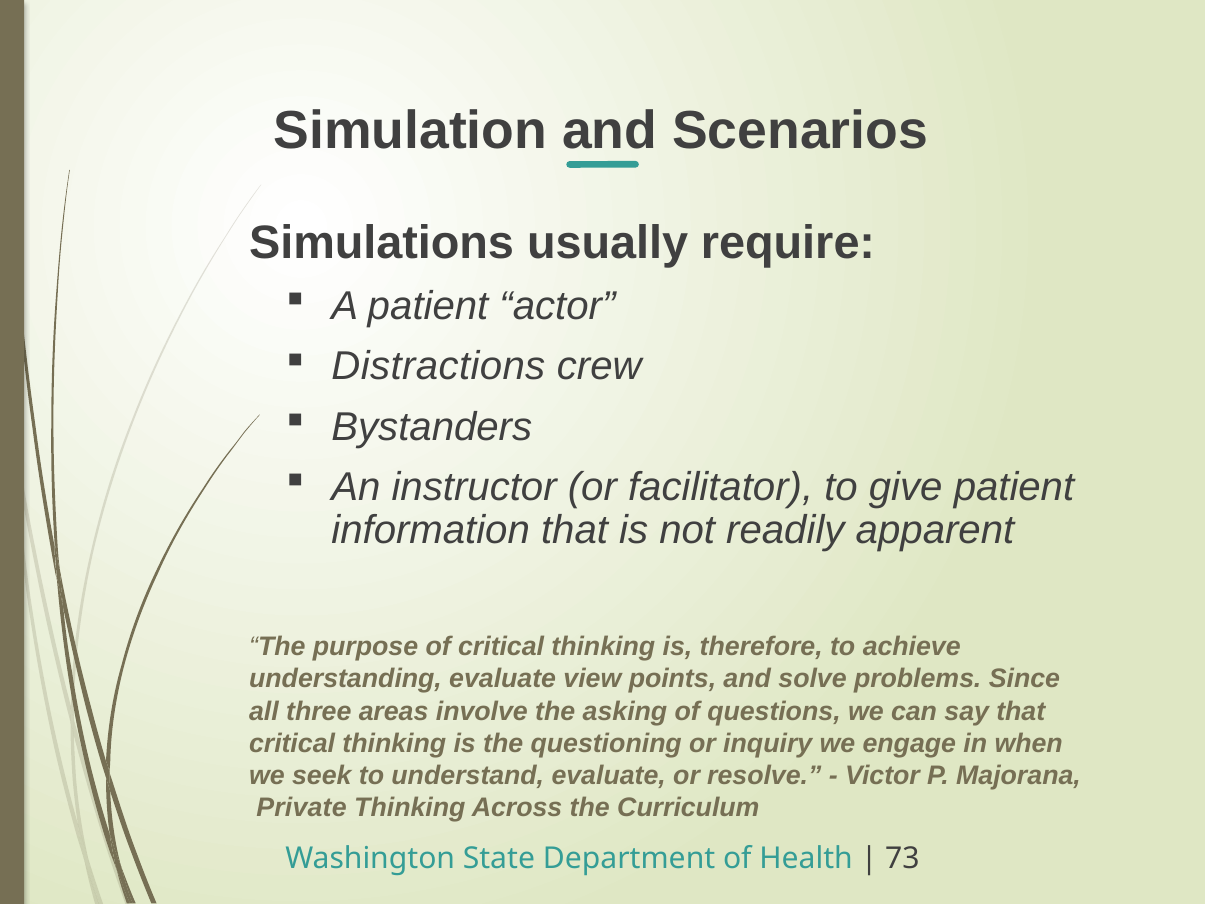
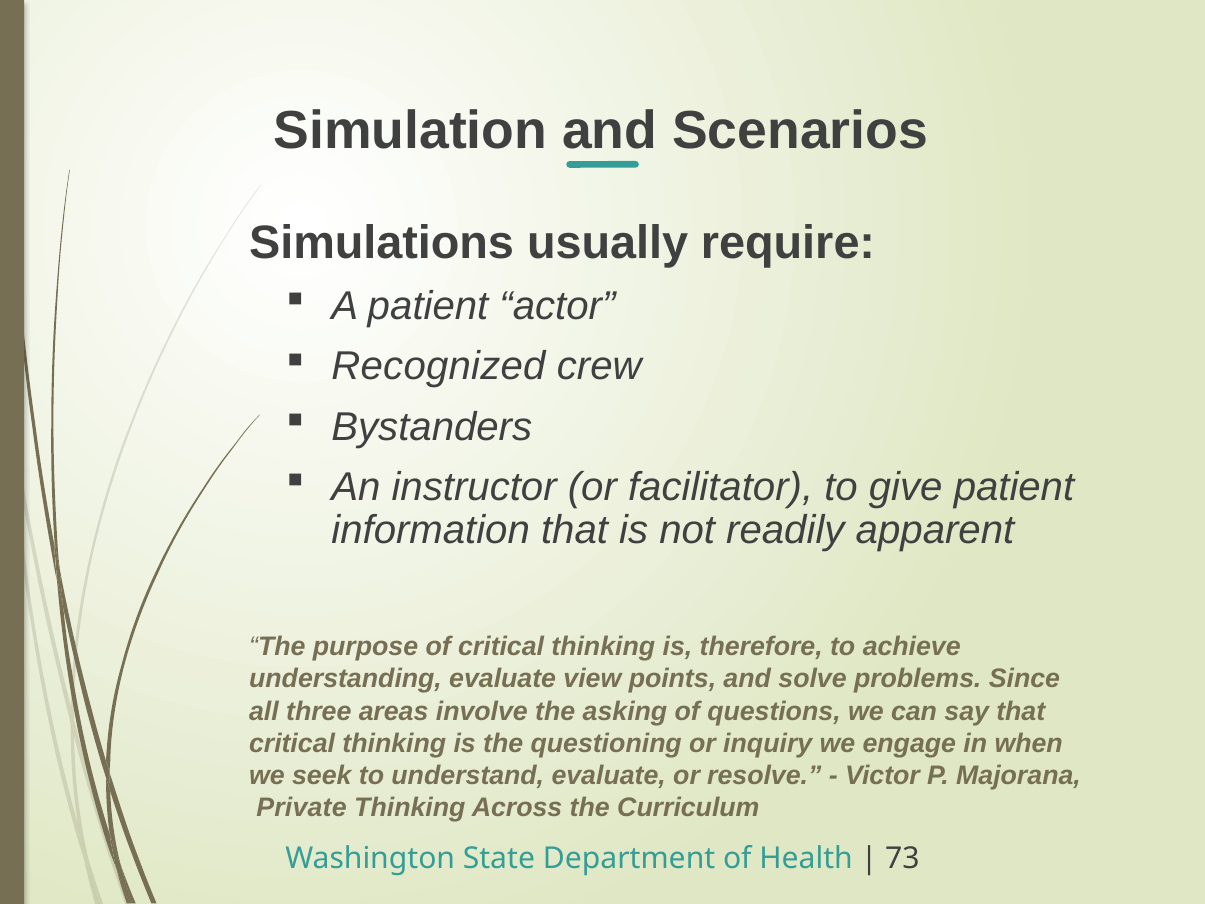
Distractions: Distractions -> Recognized
